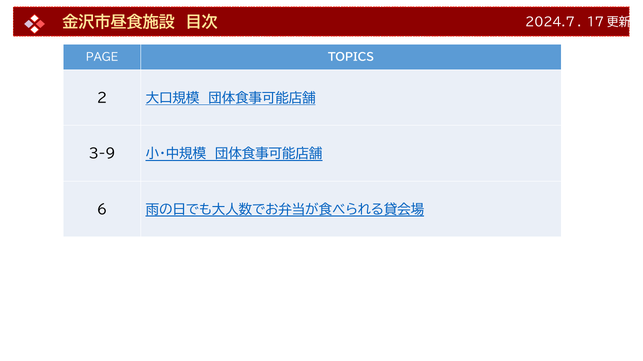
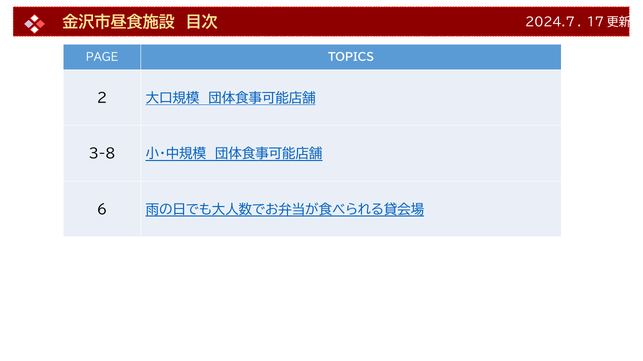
3-9: 3-9 -> 3-8
